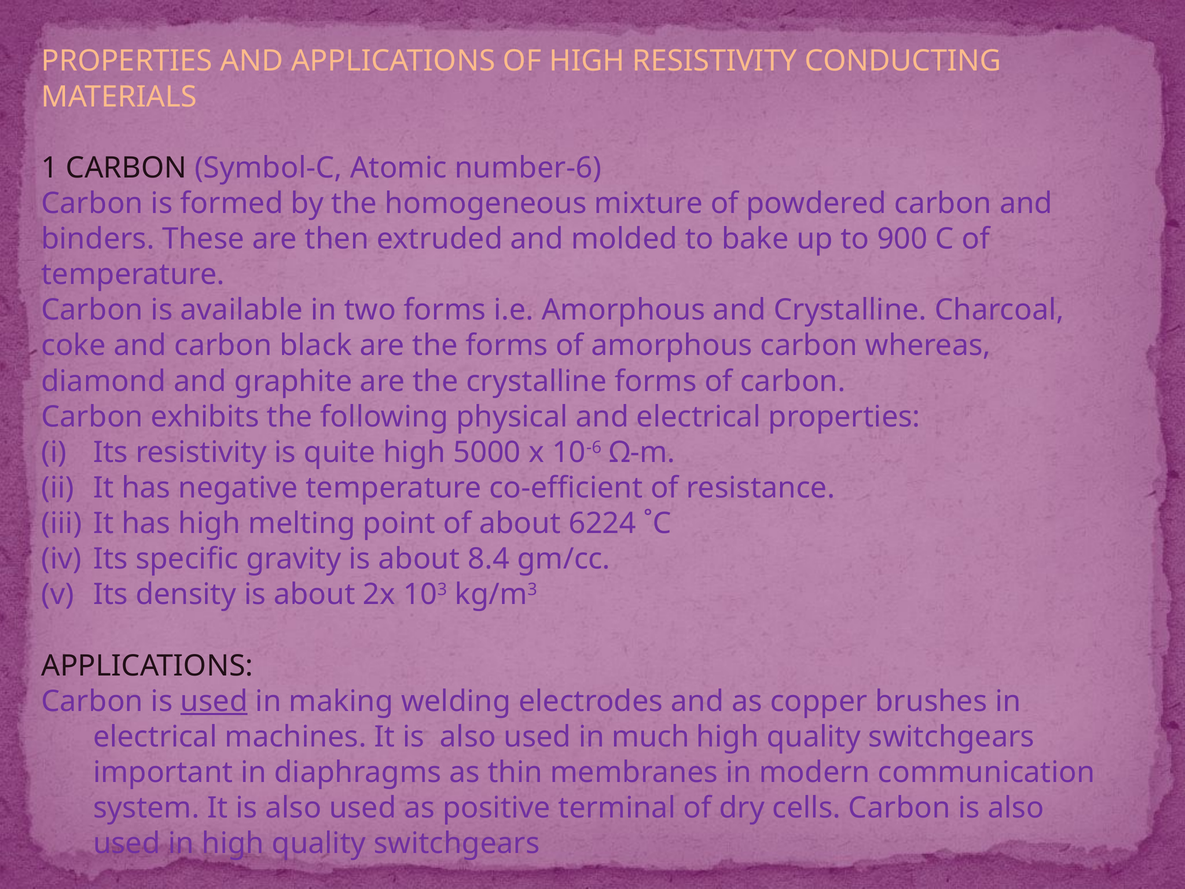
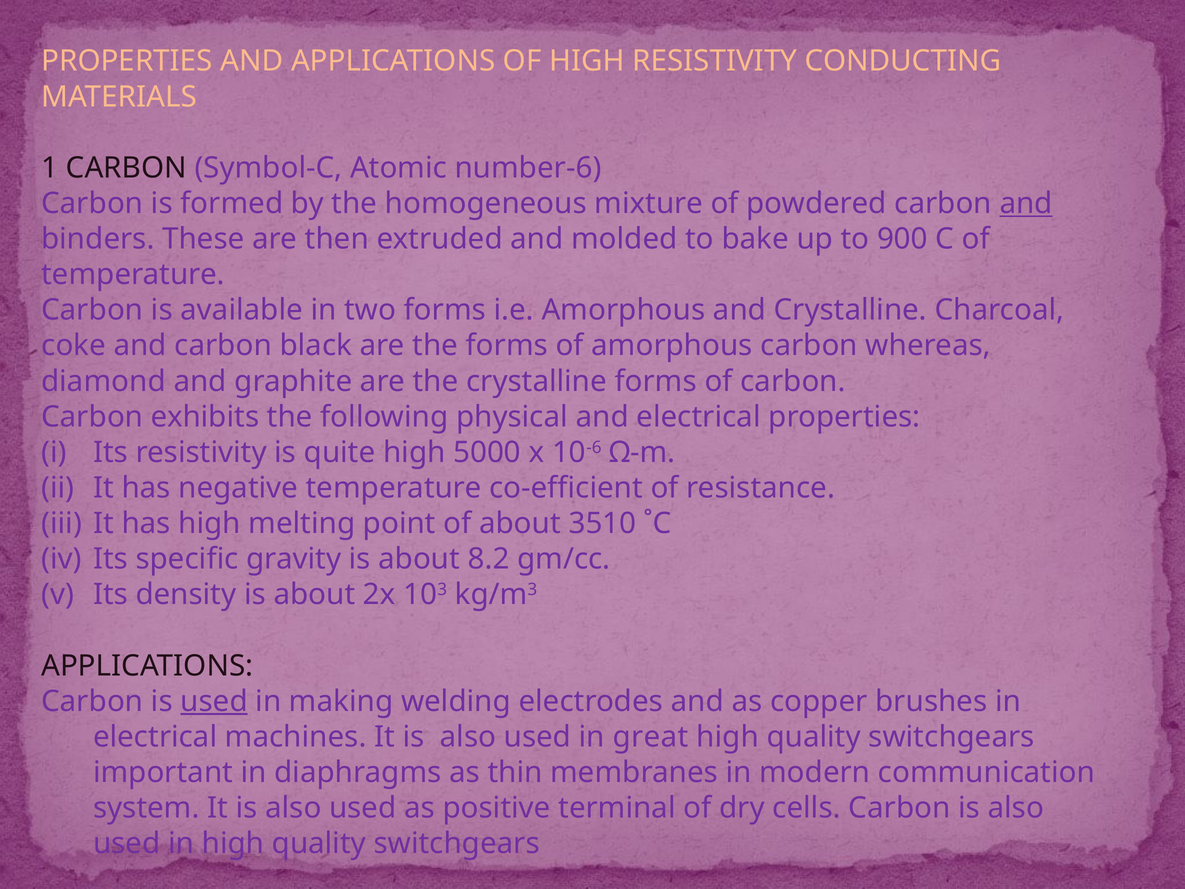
and at (1026, 203) underline: none -> present
6224: 6224 -> 3510
8.4: 8.4 -> 8.2
much: much -> great
